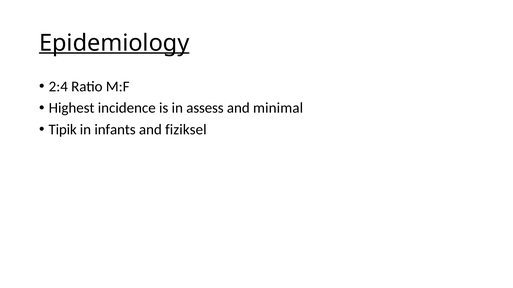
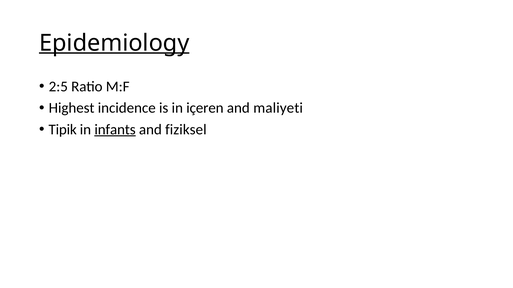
2:4: 2:4 -> 2:5
assess: assess -> içeren
minimal: minimal -> maliyeti
infants underline: none -> present
